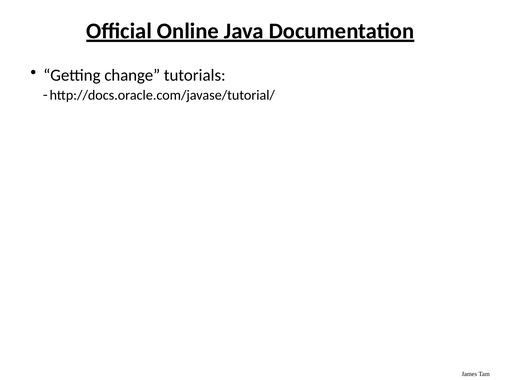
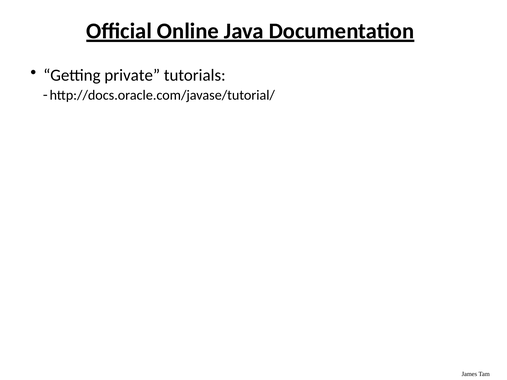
change: change -> private
